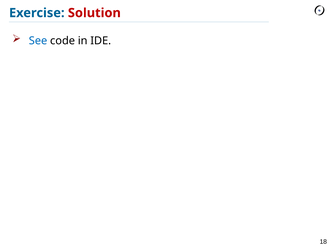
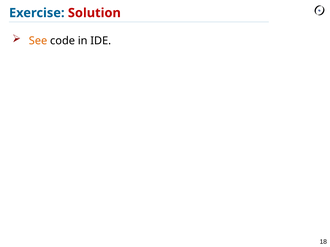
See colour: blue -> orange
